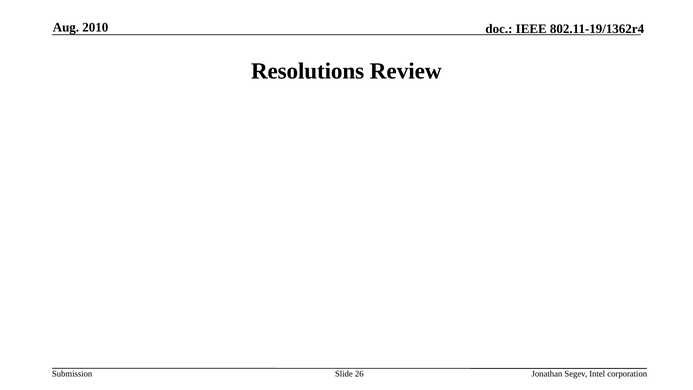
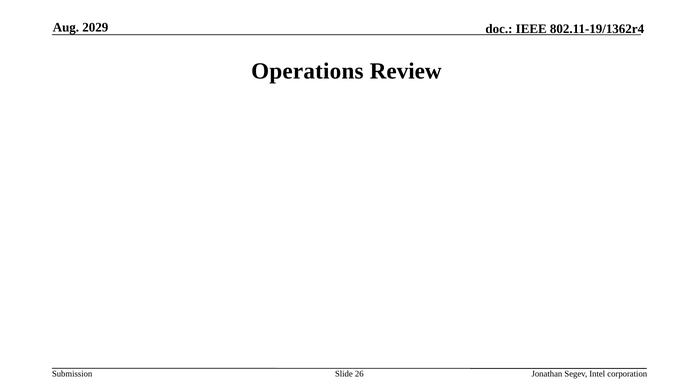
2010: 2010 -> 2029
Resolutions: Resolutions -> Operations
